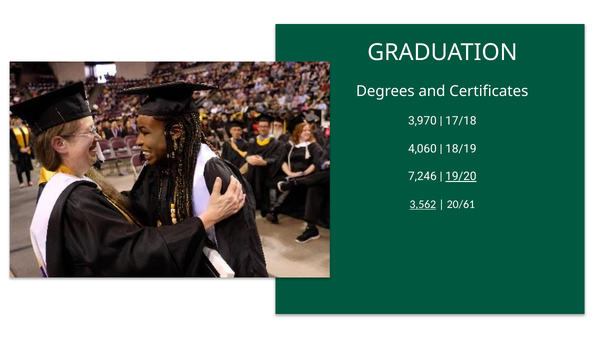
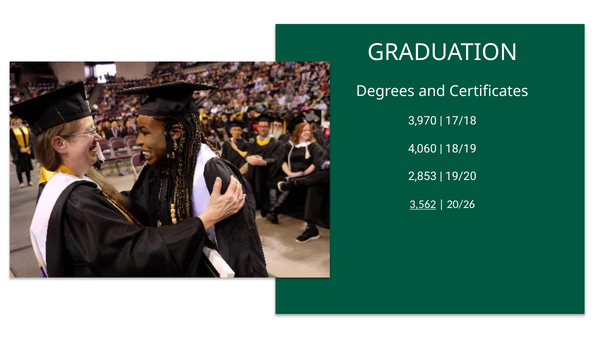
7,246: 7,246 -> 2,853
19/20 underline: present -> none
20/61: 20/61 -> 20/26
